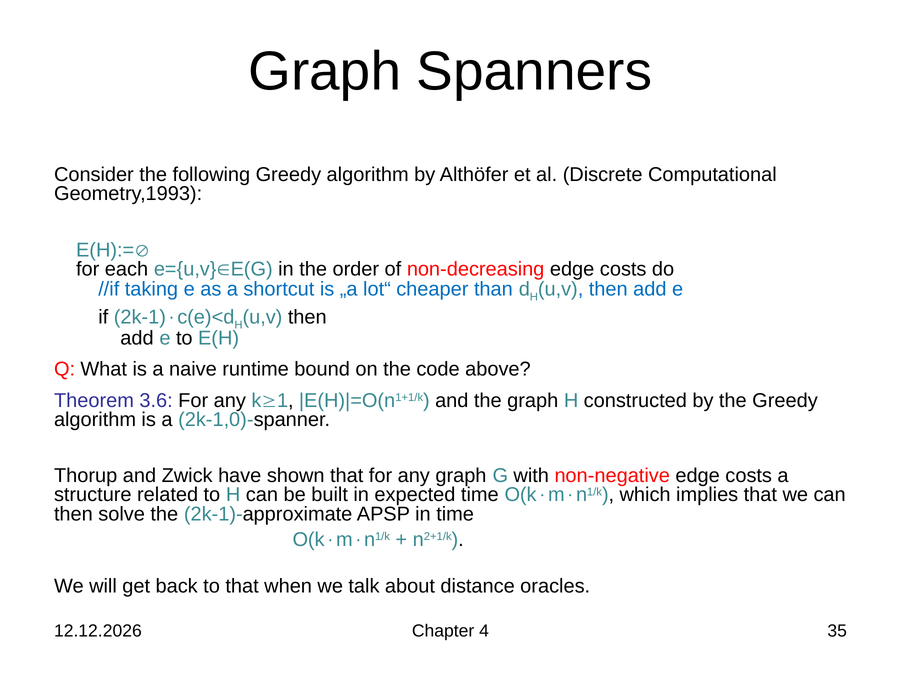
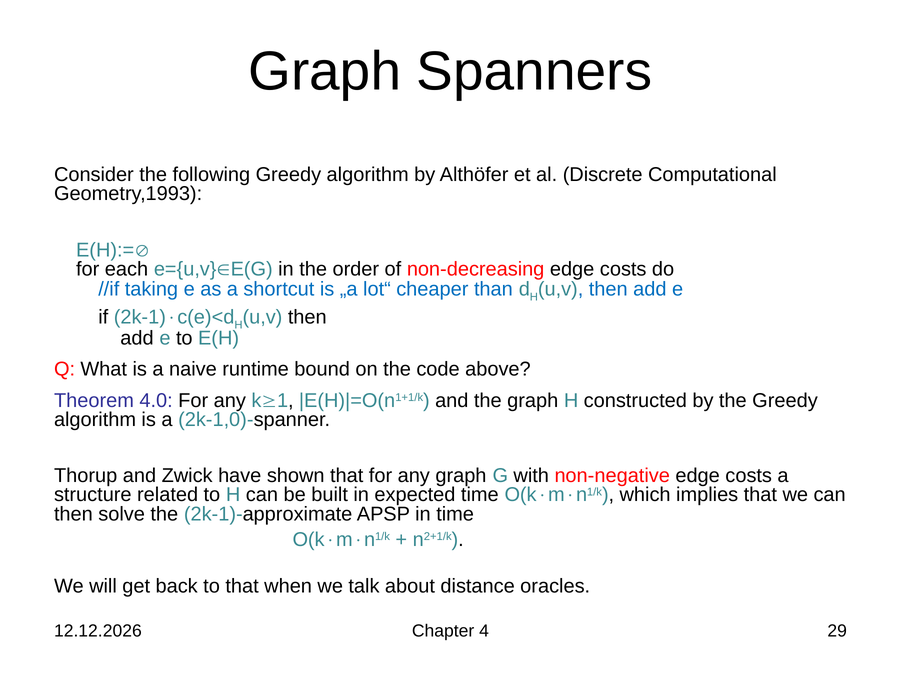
3.6: 3.6 -> 4.0
35: 35 -> 29
